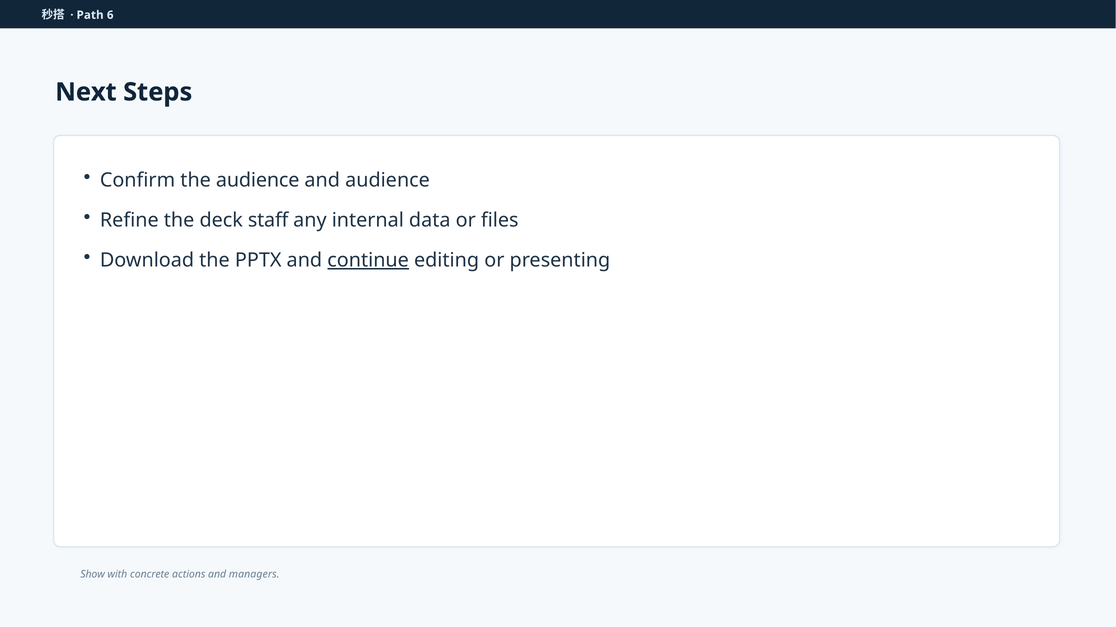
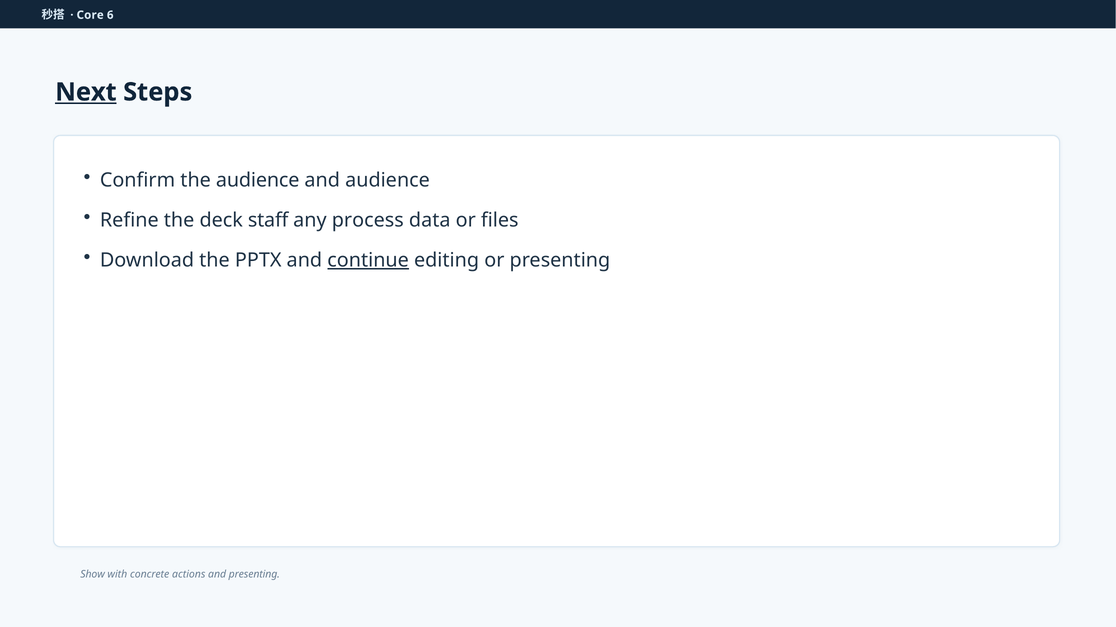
Path: Path -> Core
Next underline: none -> present
internal: internal -> process
and managers: managers -> presenting
